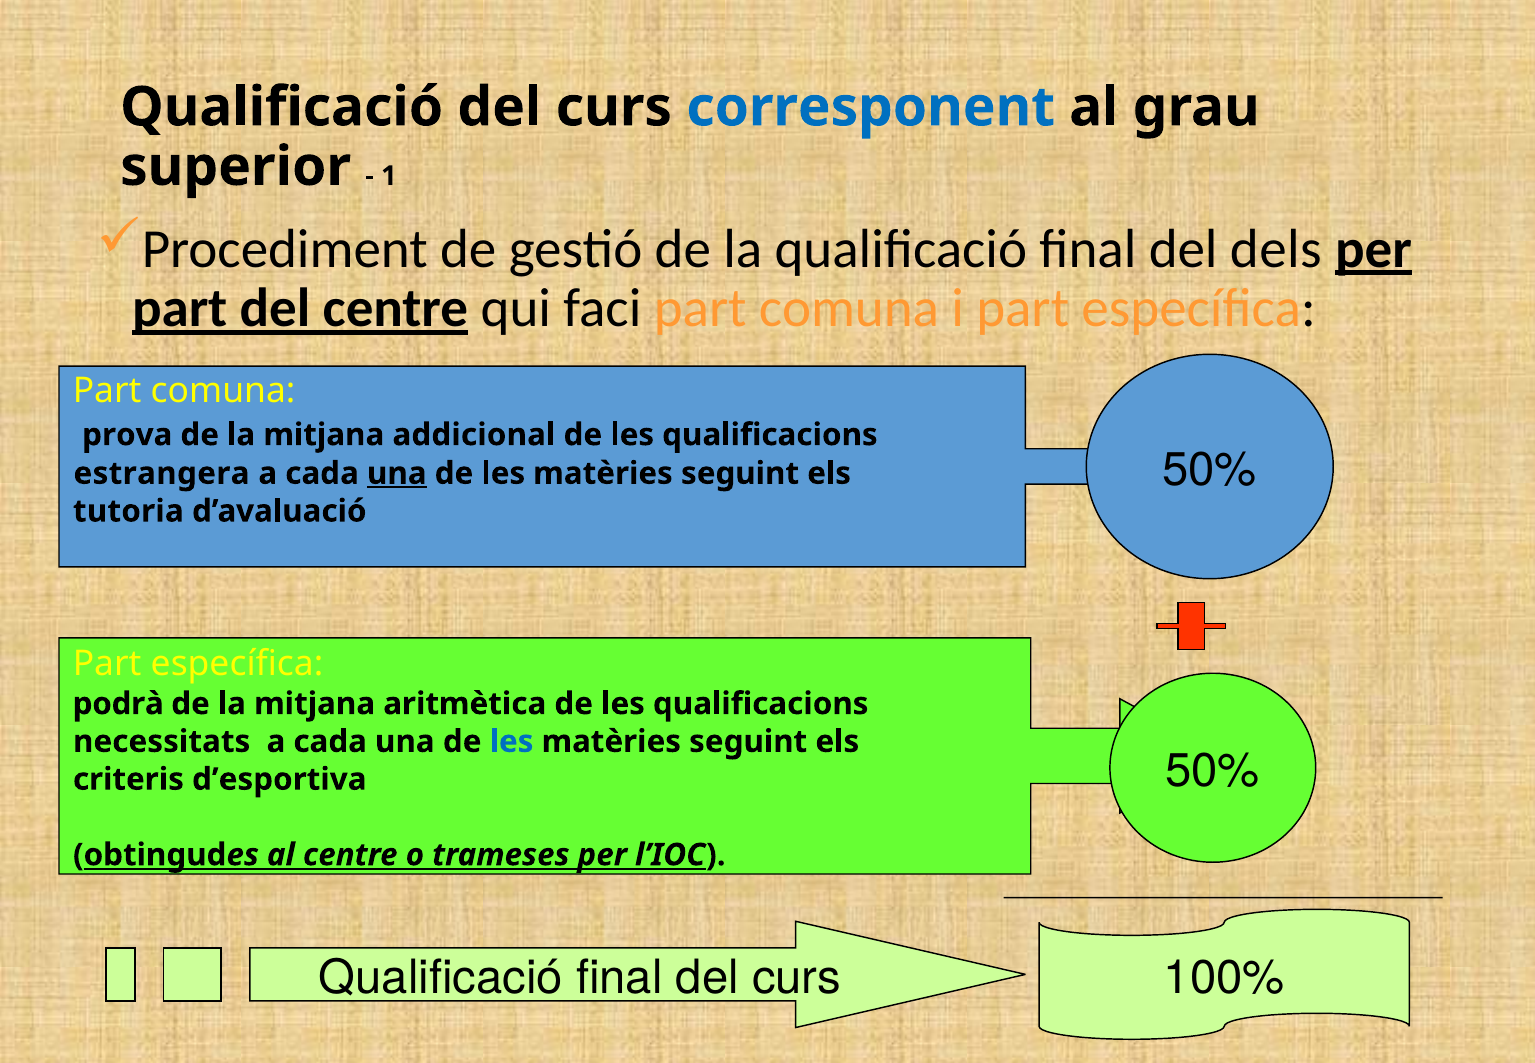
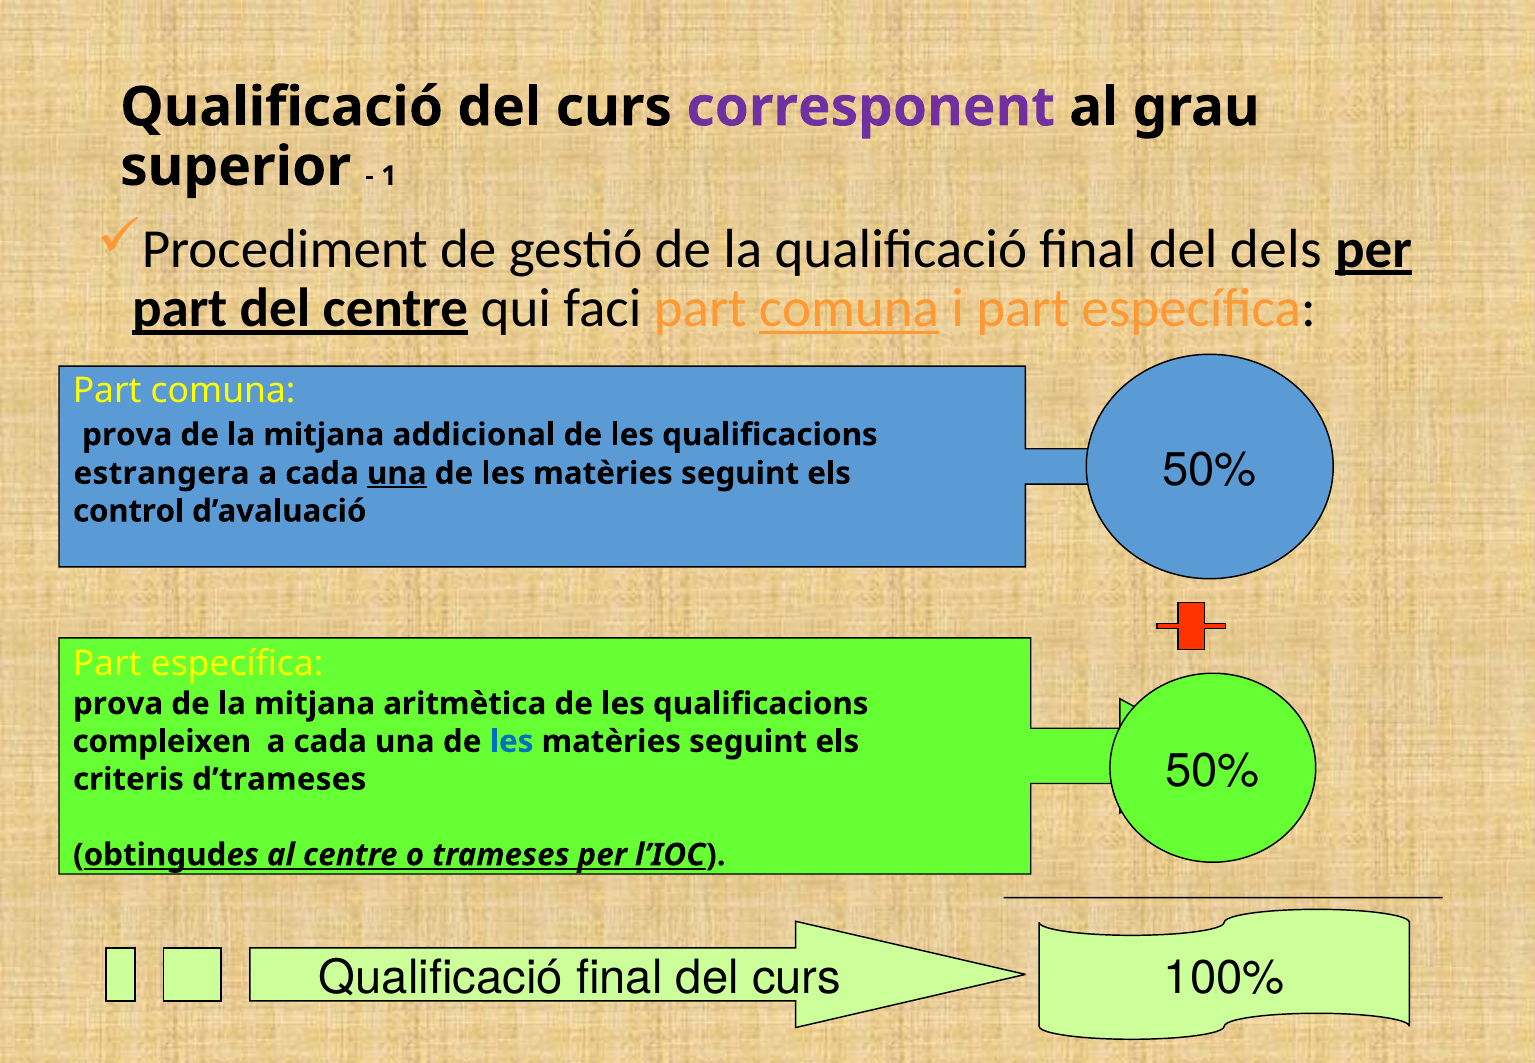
corresponent colour: blue -> purple
comuna at (849, 308) underline: none -> present
tutoria: tutoria -> control
podrà at (118, 704): podrà -> prova
necessitats: necessitats -> compleixen
d’esportiva: d’esportiva -> d’trameses
